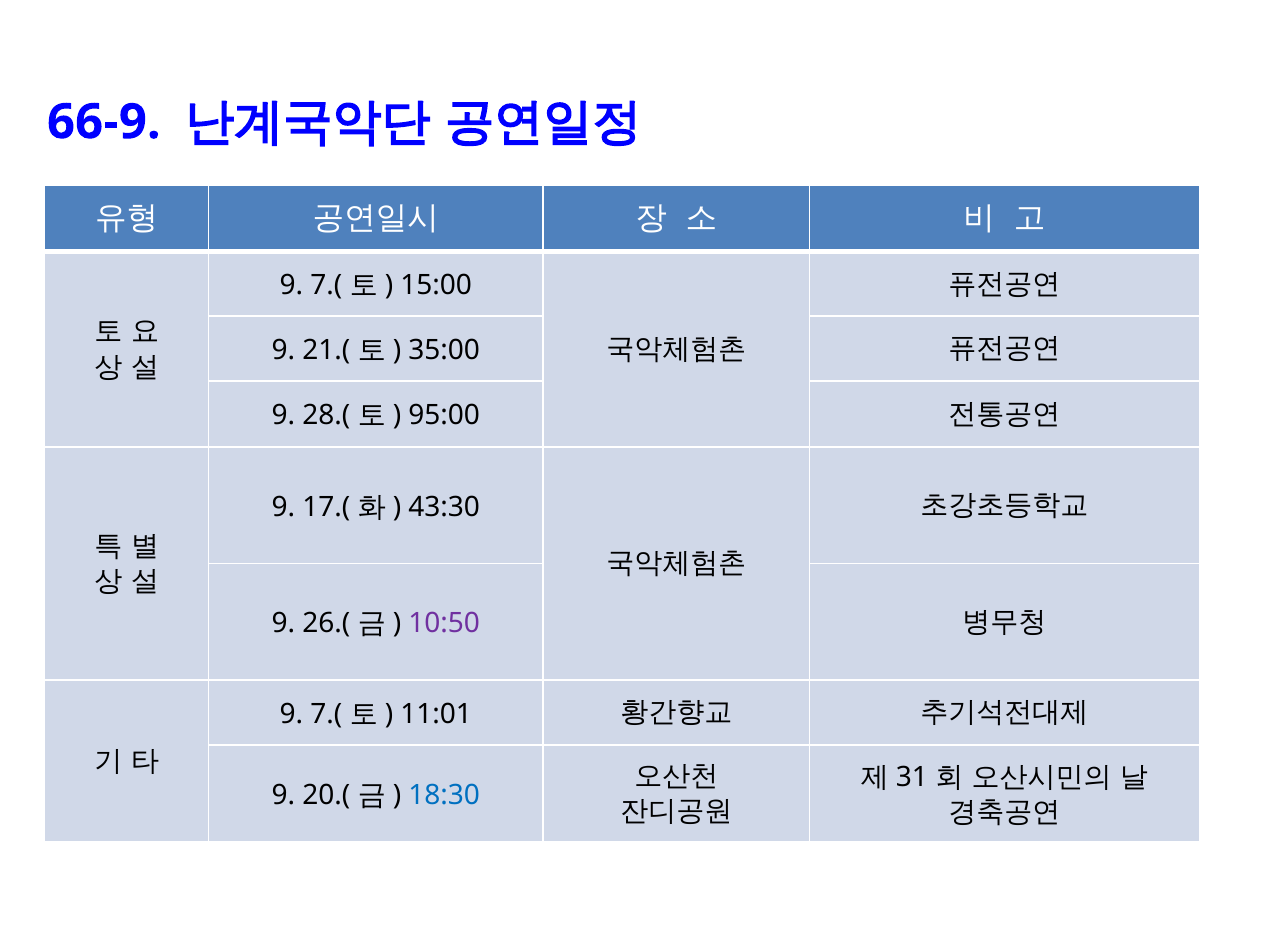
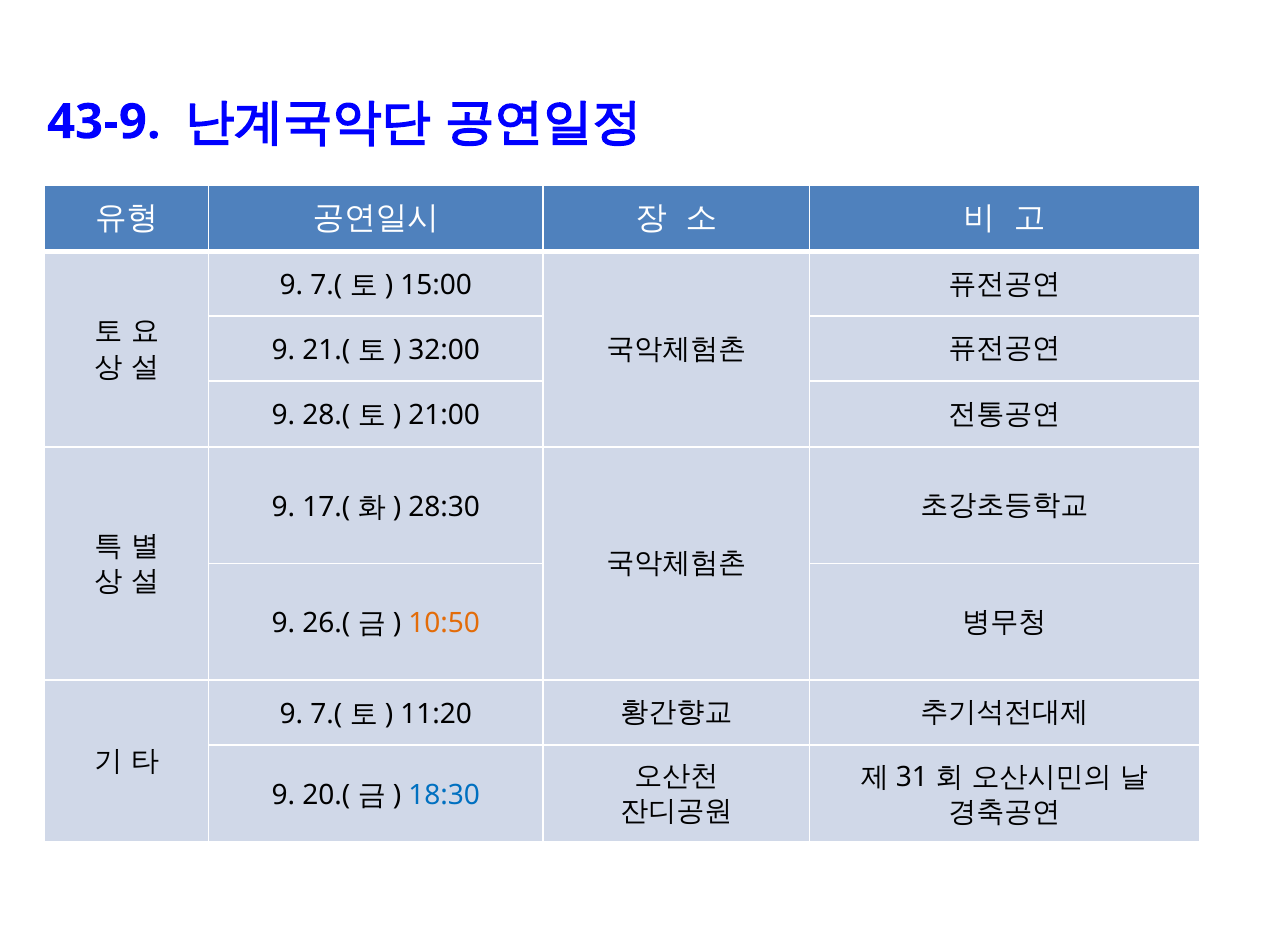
66-9: 66-9 -> 43-9
35:00: 35:00 -> 32:00
95:00: 95:00 -> 21:00
43:30: 43:30 -> 28:30
10:50 colour: purple -> orange
11:01: 11:01 -> 11:20
